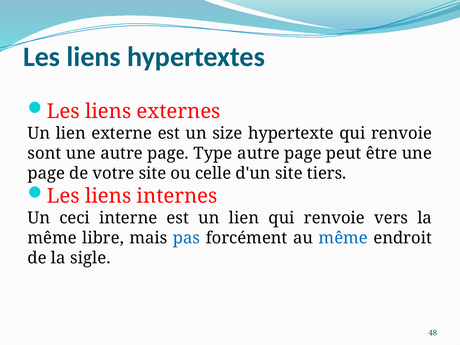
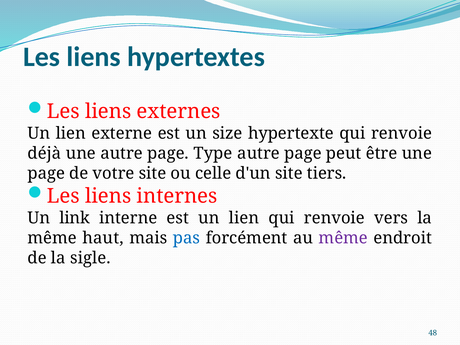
sont: sont -> déjà
ceci: ceci -> link
libre: libre -> haut
même at (343, 238) colour: blue -> purple
